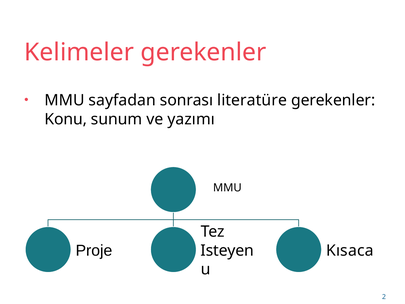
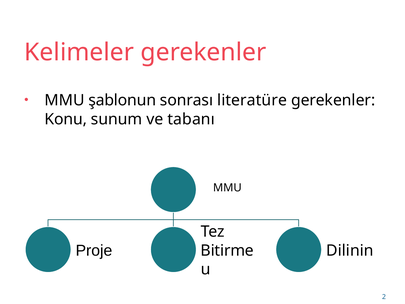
sayfadan: sayfadan -> şablonun
yazımı: yazımı -> tabanı
Isteyen: Isteyen -> Bitirme
Kısaca: Kısaca -> Dilinin
